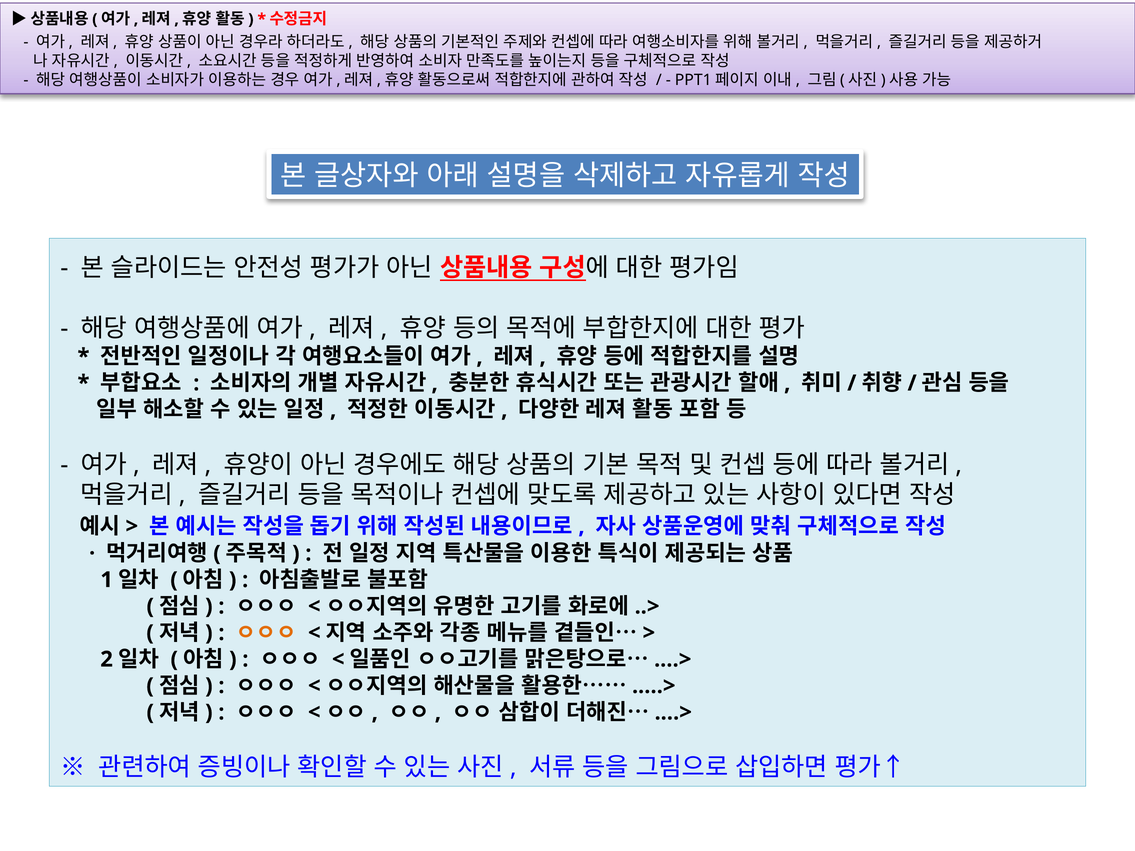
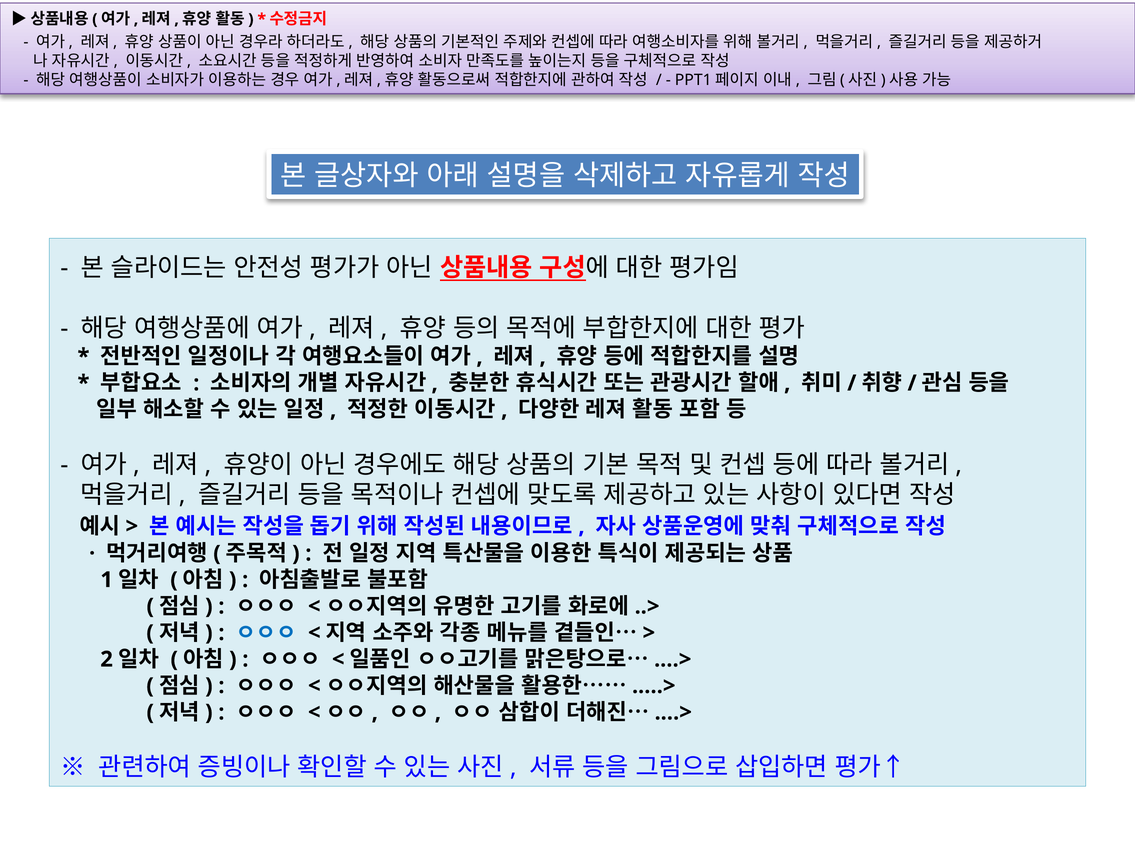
ㅇㅇㅇ at (266, 633) colour: orange -> blue
